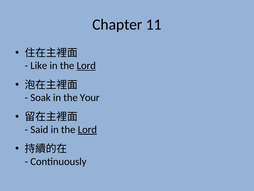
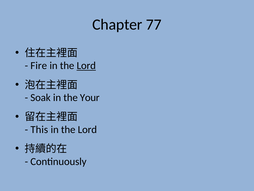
11: 11 -> 77
Like: Like -> Fire
Said: Said -> This
Lord at (87, 129) underline: present -> none
